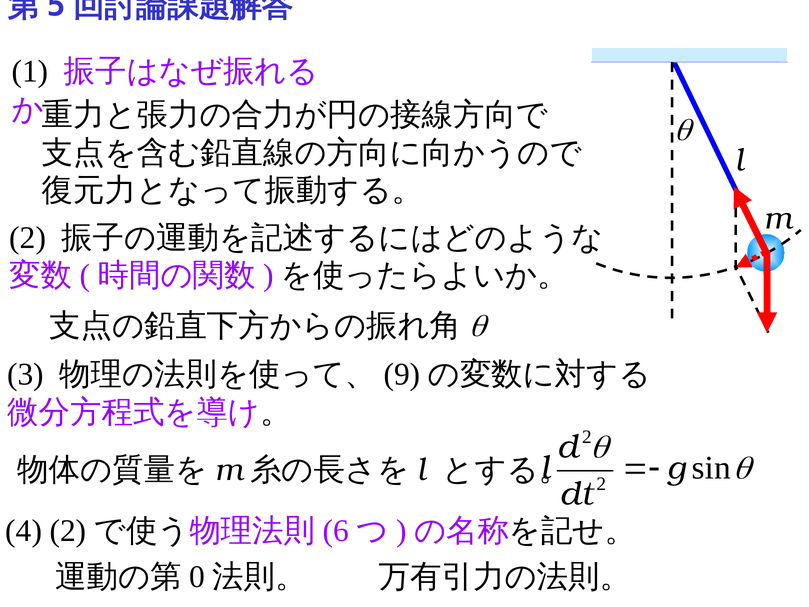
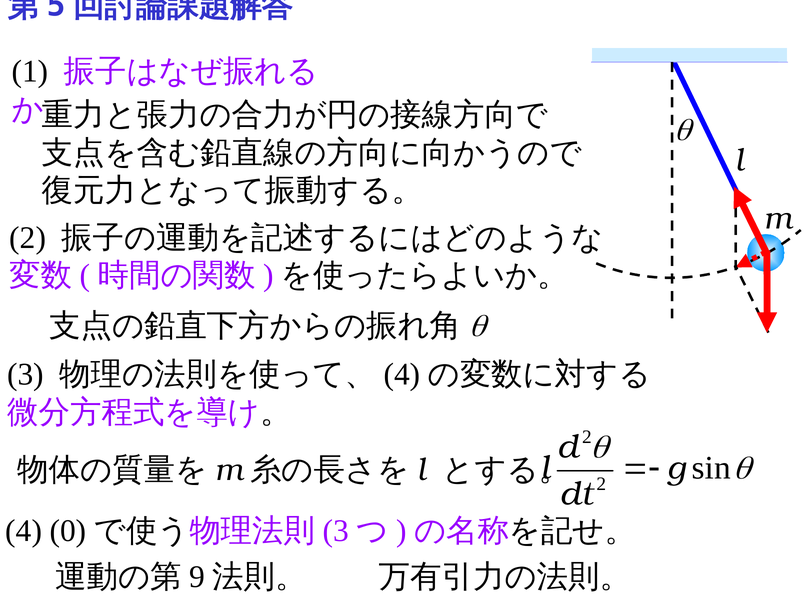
9 at (402, 374): 9 -> 4
4 2: 2 -> 0
6 at (336, 531): 6 -> 3
0: 0 -> 9
